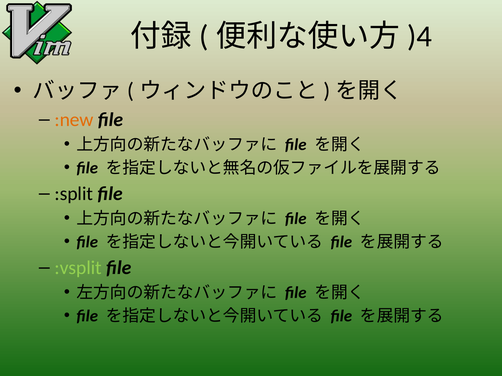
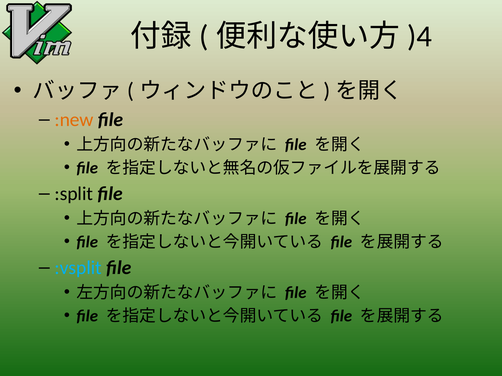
:vsplit colour: light green -> light blue
